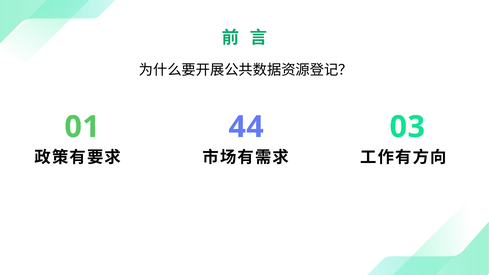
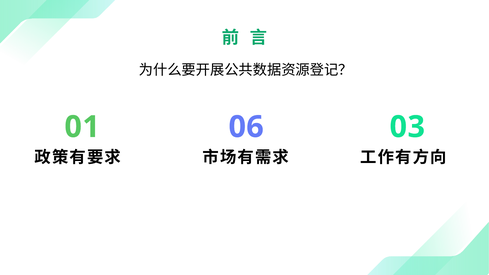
44: 44 -> 06
